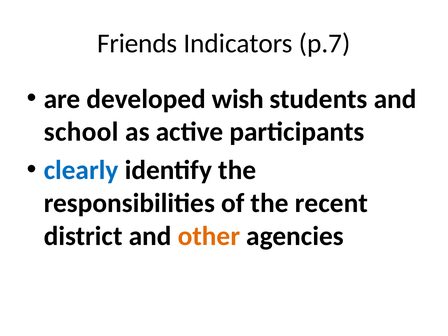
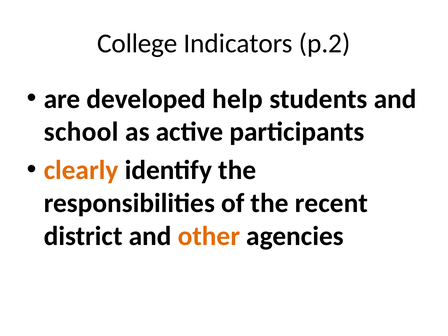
Friends: Friends -> College
p.7: p.7 -> p.2
wish: wish -> help
clearly colour: blue -> orange
